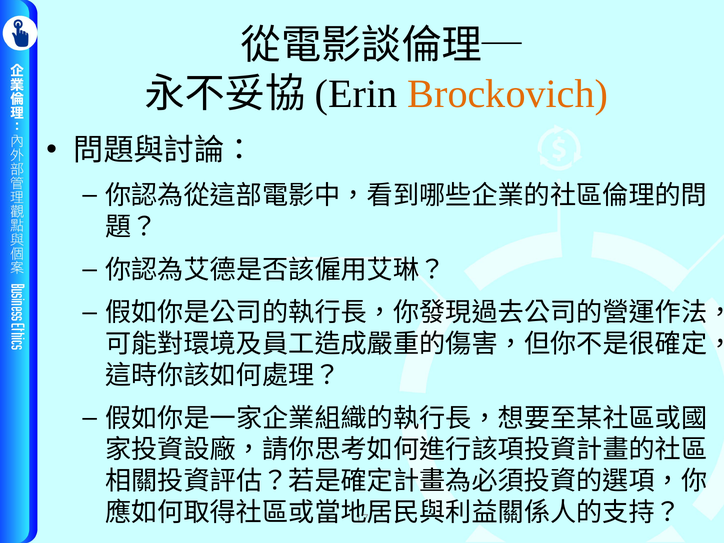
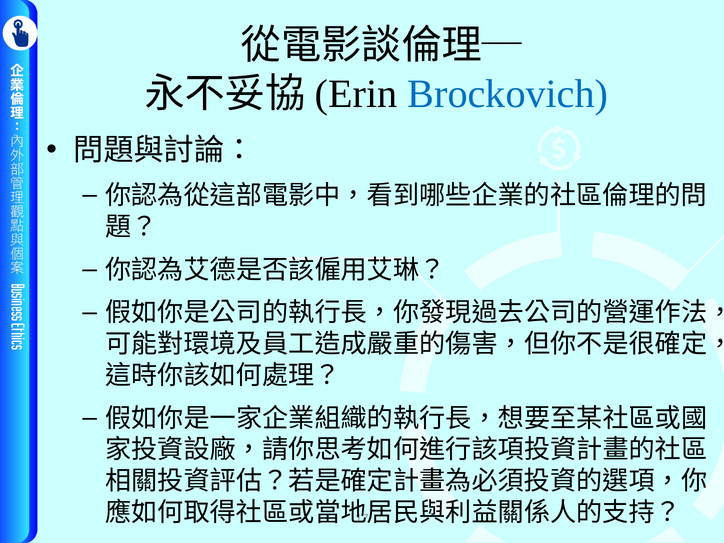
Brockovich colour: orange -> blue
